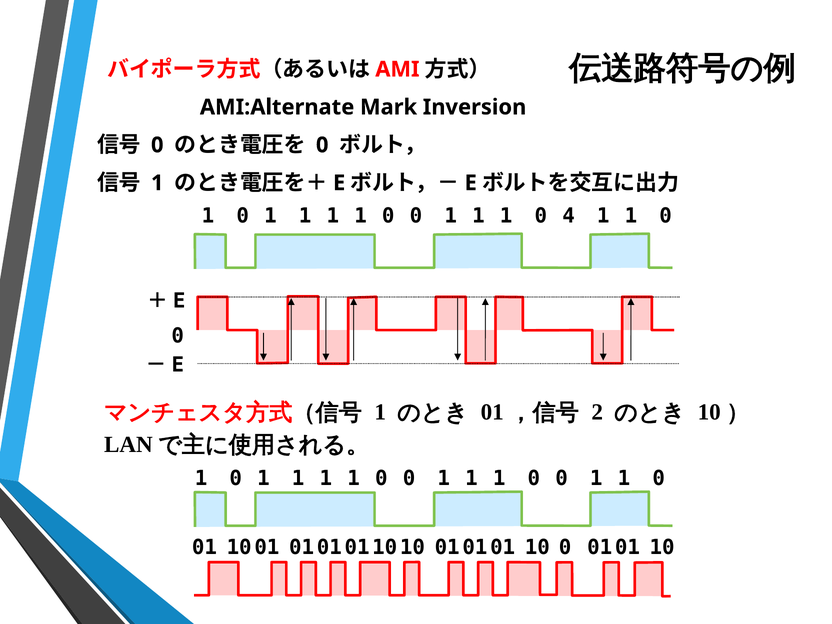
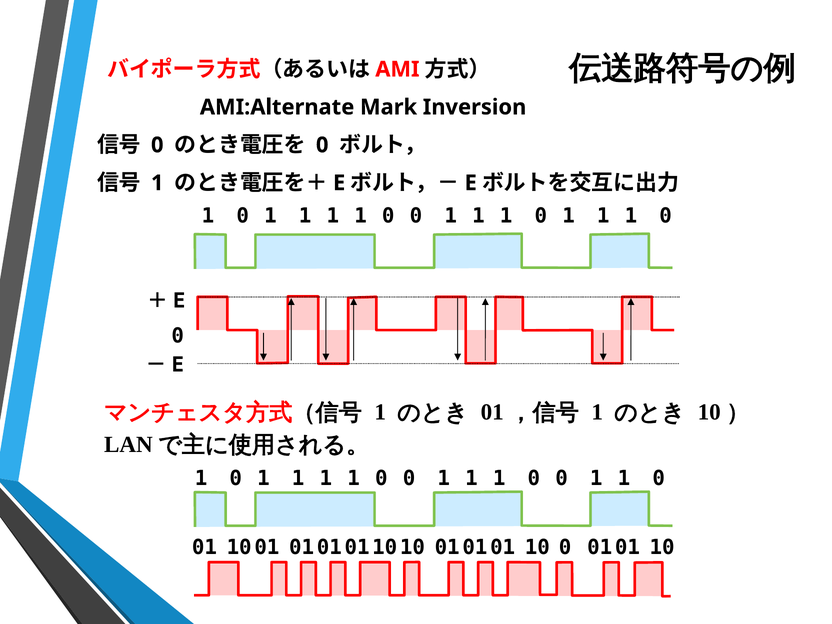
4 at (569, 216): 4 -> 1
2 at (597, 412): 2 -> 1
